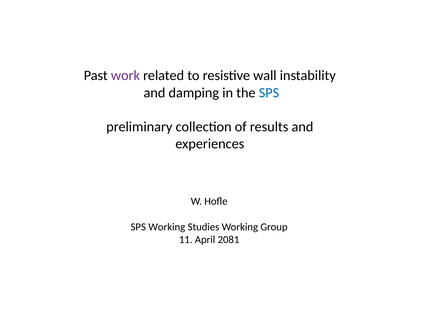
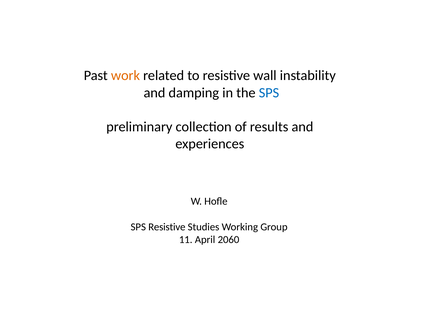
work colour: purple -> orange
SPS Working: Working -> Resistive
2081: 2081 -> 2060
